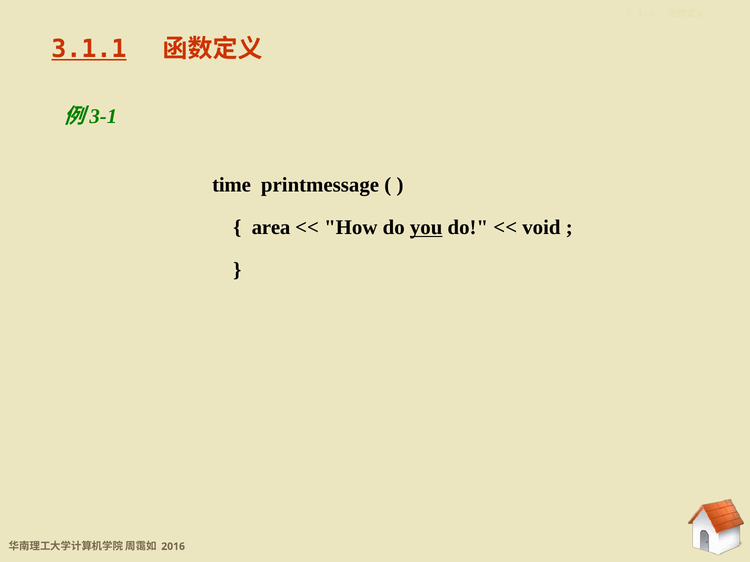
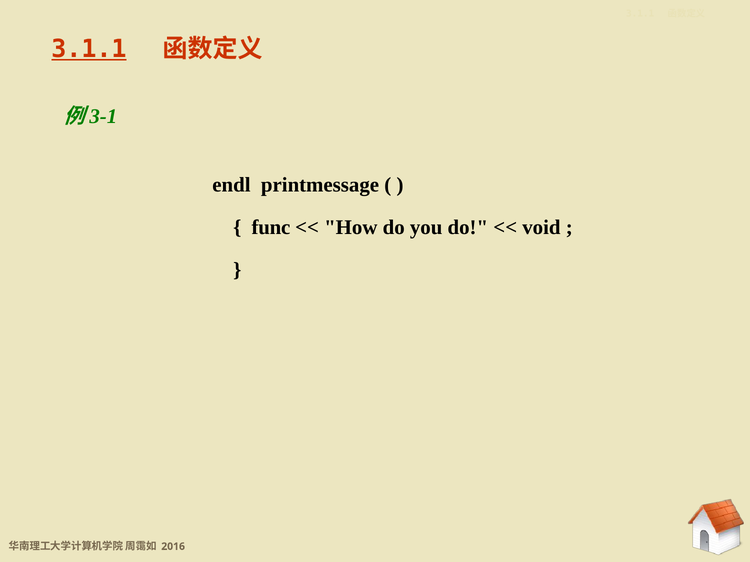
time: time -> endl
area: area -> func
you underline: present -> none
